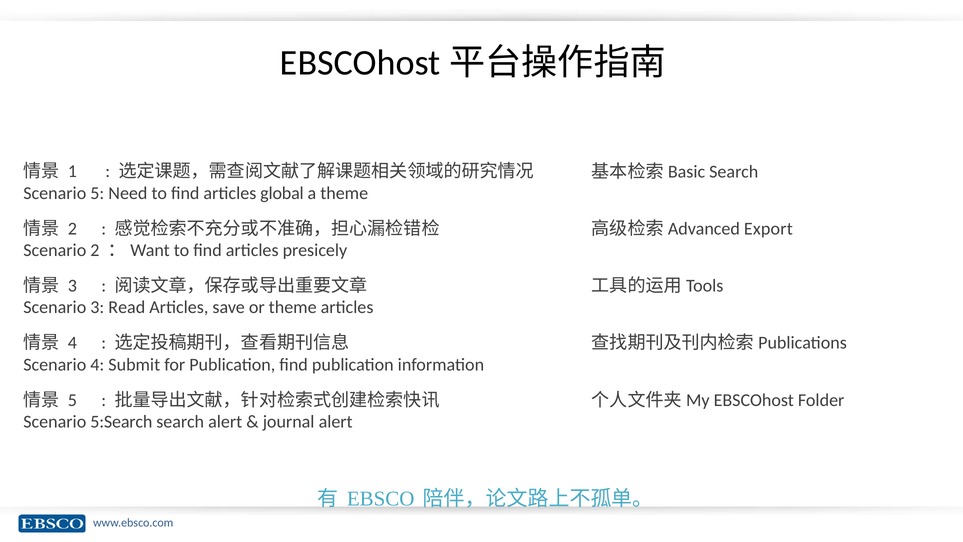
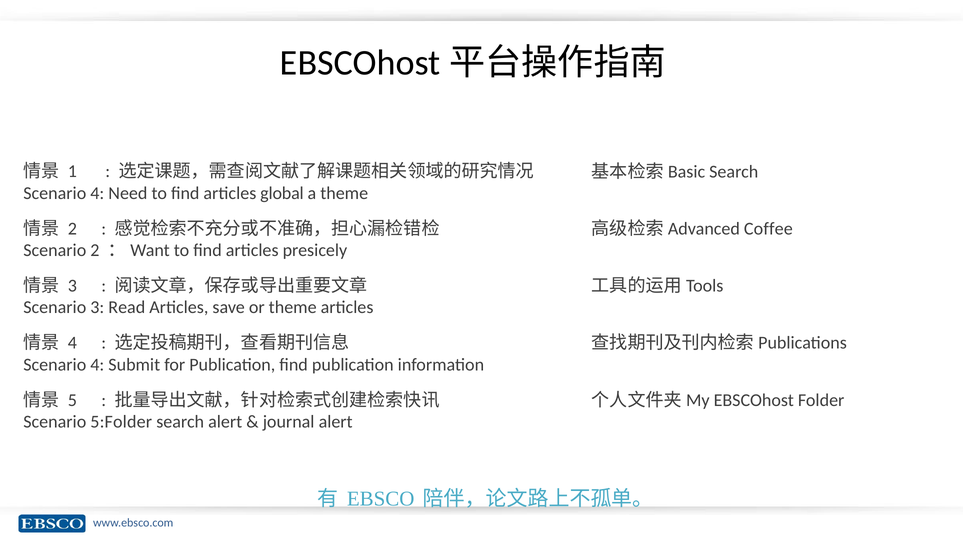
5 at (97, 193): 5 -> 4
Export: Export -> Coffee
5:Search: 5:Search -> 5:Folder
